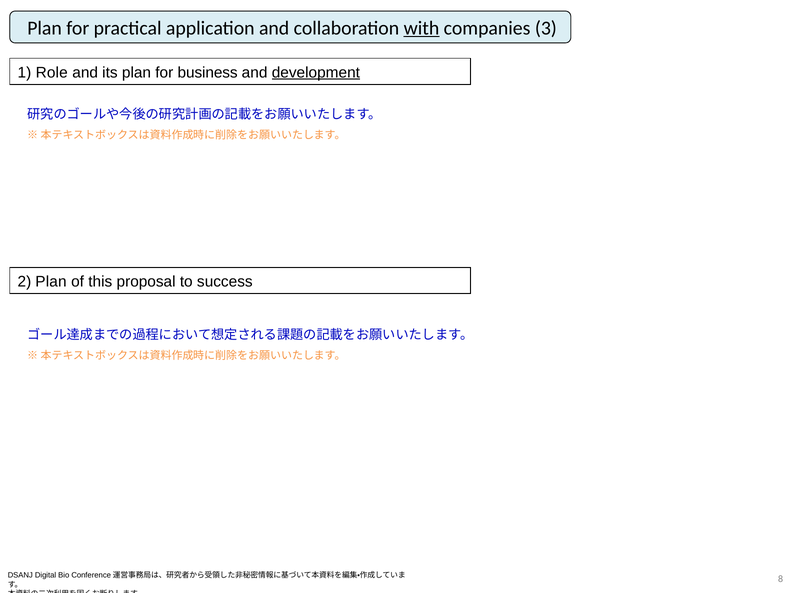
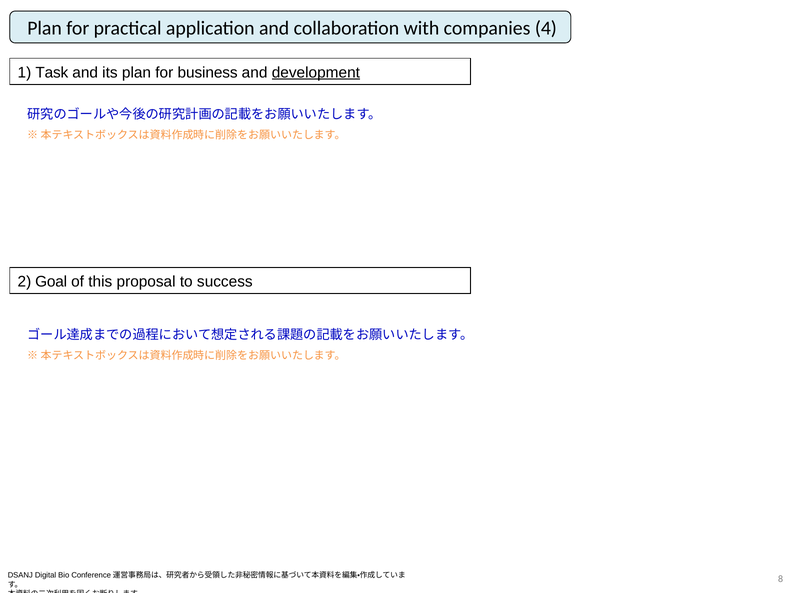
with underline: present -> none
3: 3 -> 4
Role: Role -> Task
2 Plan: Plan -> Goal
